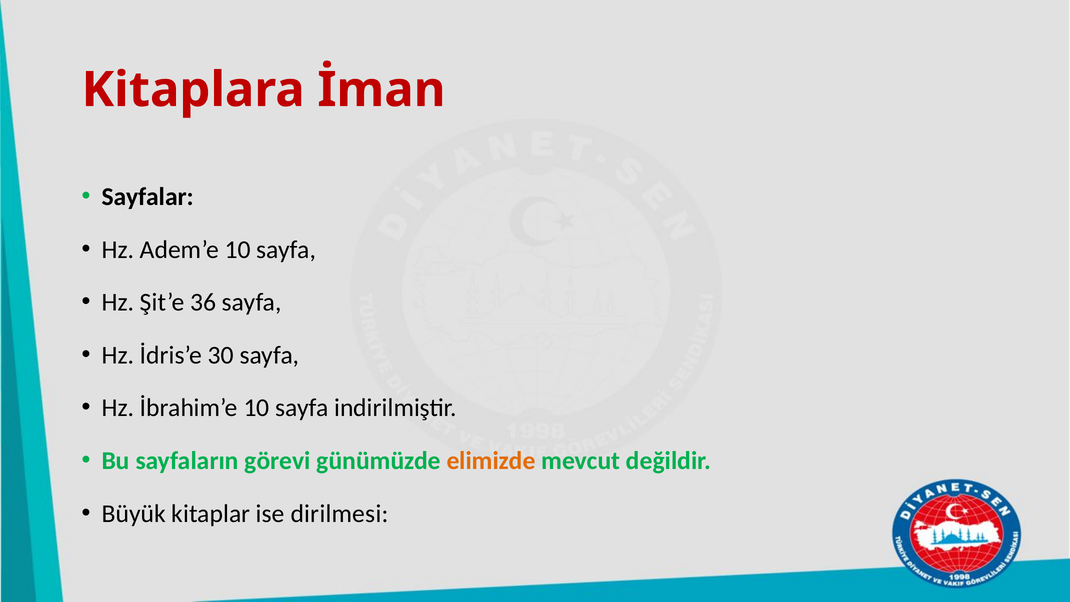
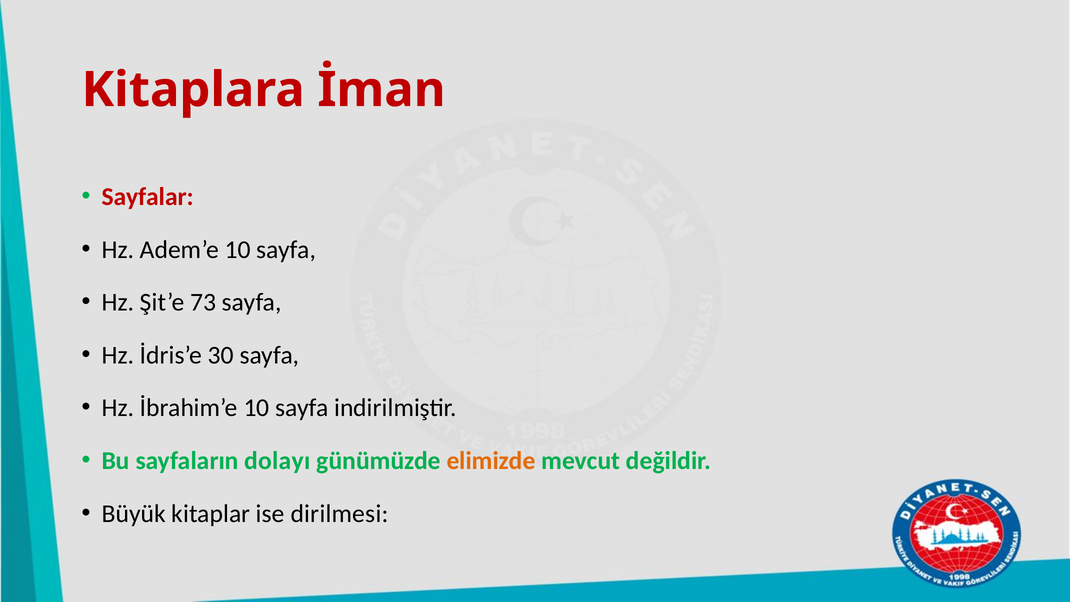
Sayfalar colour: black -> red
36: 36 -> 73
görevi: görevi -> dolayı
